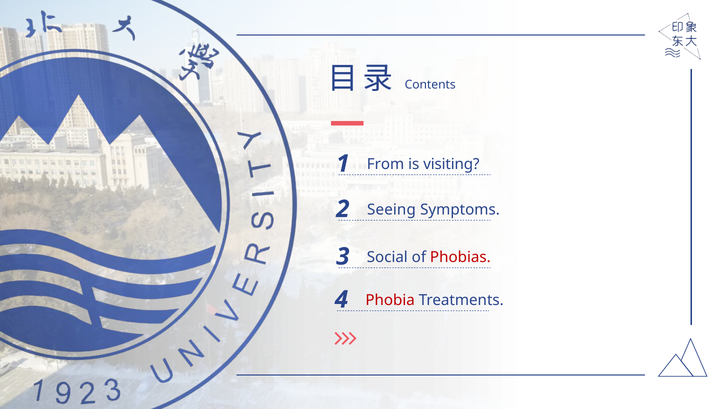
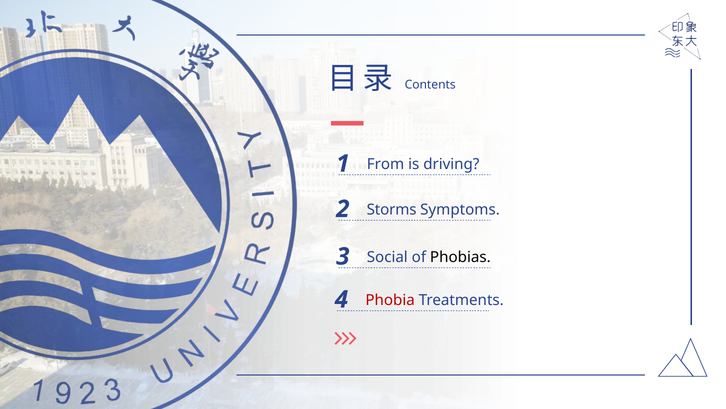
visiting: visiting -> driving
Seeing: Seeing -> Storms
Phobias colour: red -> black
